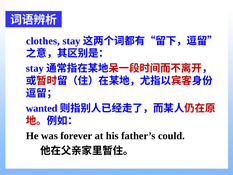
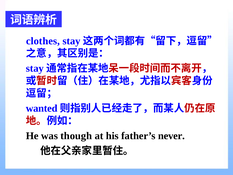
forever: forever -> though
could: could -> never
